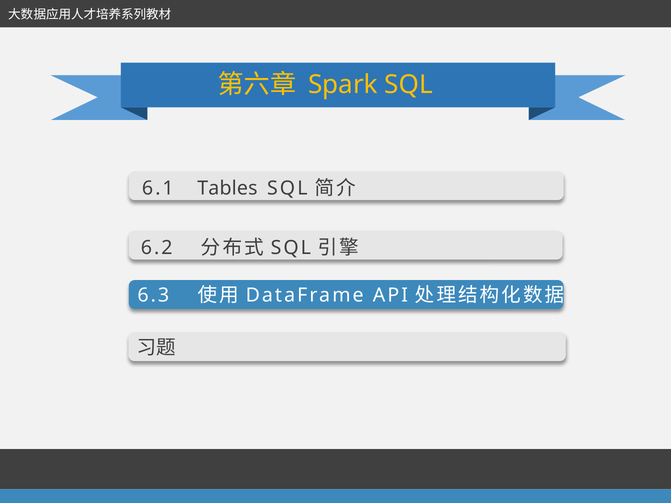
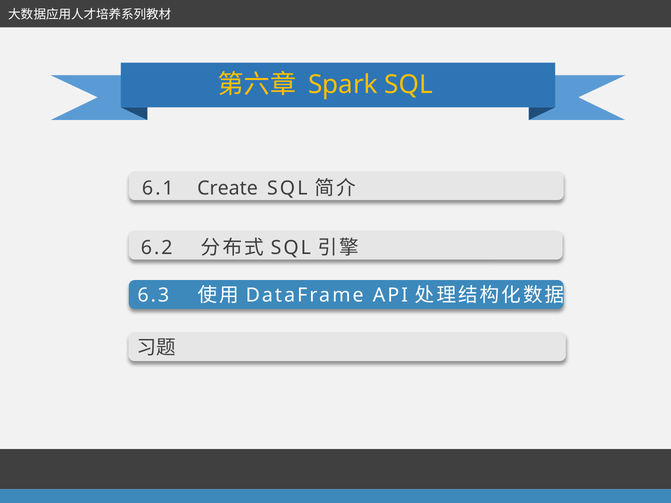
Tables: Tables -> Create
